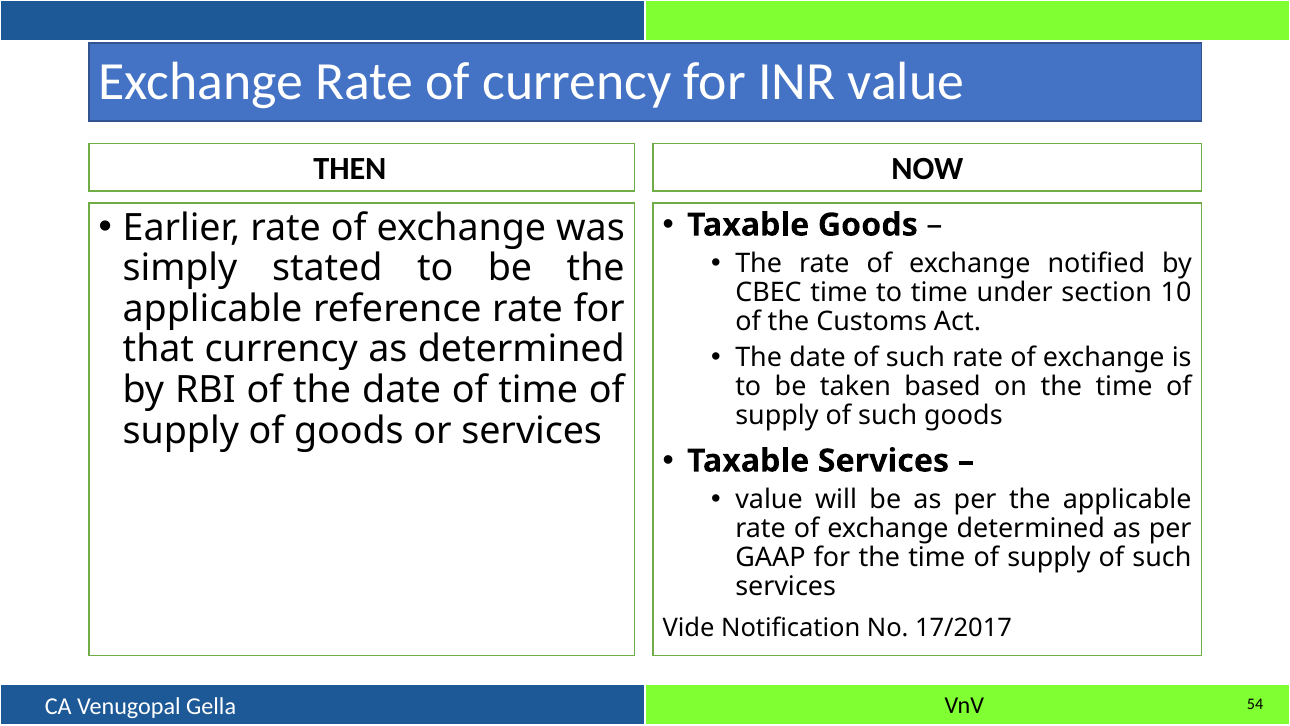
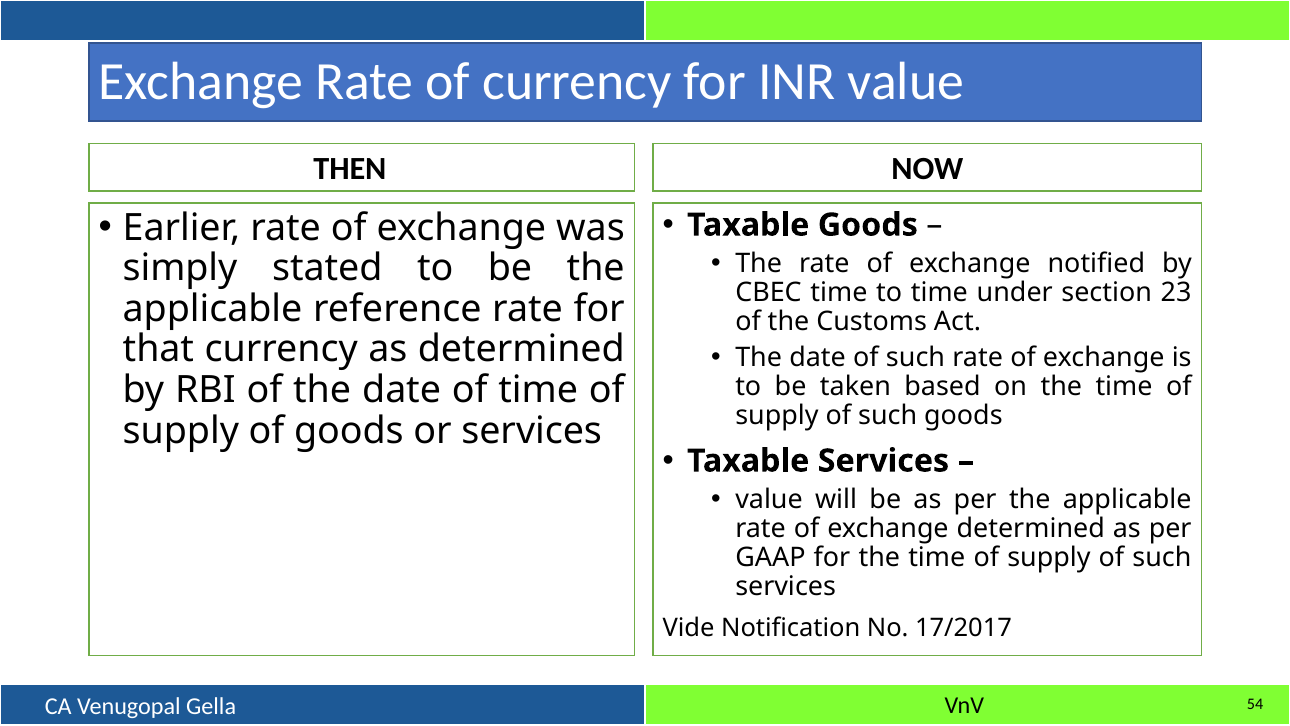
10: 10 -> 23
